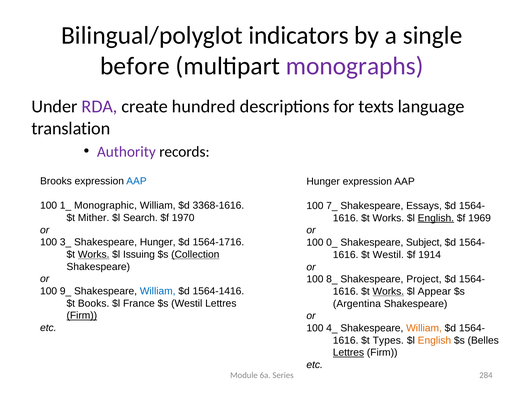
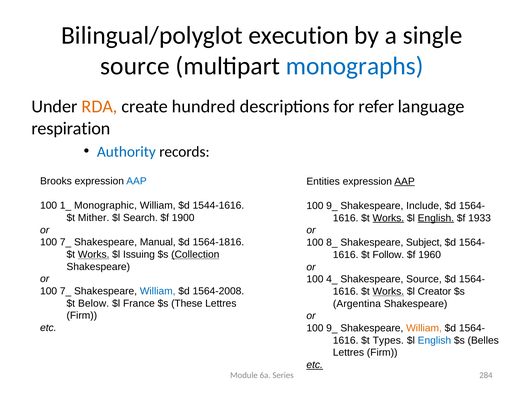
indicators: indicators -> execution
before at (135, 66): before -> source
monographs colour: purple -> blue
RDA colour: purple -> orange
texts: texts -> refer
translation: translation -> respiration
Authority colour: purple -> blue
Hunger at (323, 181): Hunger -> Entities
AAP at (405, 181) underline: none -> present
3368-1616: 3368-1616 -> 1544-1616
7_ at (332, 206): 7_ -> 9_
Essays: Essays -> Include
1970: 1970 -> 1900
Works at (388, 218) underline: none -> present
1969: 1969 -> 1933
3_ at (66, 242): 3_ -> 7_
Shakespeare Hunger: Hunger -> Manual
1564-1716: 1564-1716 -> 1564-1816
0_: 0_ -> 8_
$t Westil: Westil -> Follow
1914: 1914 -> 1960
8_: 8_ -> 4_
Shakespeare Project: Project -> Source
9_ at (66, 291): 9_ -> 7_
1564-1416: 1564-1416 -> 1564-2008
Appear: Appear -> Creator
Books: Books -> Below
$s Westil: Westil -> These
Firm at (82, 316) underline: present -> none
4_ at (332, 328): 4_ -> 9_
English at (434, 340) colour: orange -> blue
Lettres at (348, 353) underline: present -> none
etc at (315, 365) underline: none -> present
